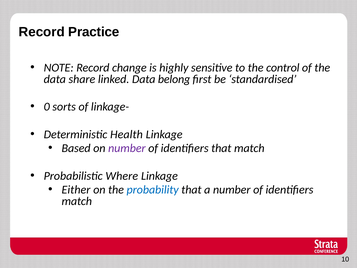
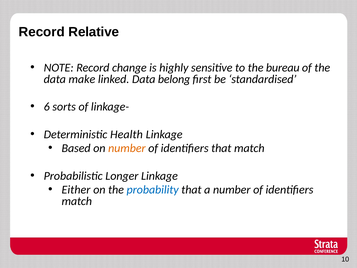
Practice: Practice -> Relative
control: control -> bureau
share: share -> make
0: 0 -> 6
number at (127, 148) colour: purple -> orange
Where: Where -> Longer
